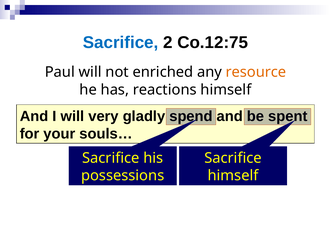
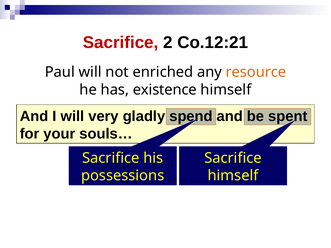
Sacrifice at (121, 43) colour: blue -> red
Co.12:75: Co.12:75 -> Co.12:21
reactions: reactions -> existence
